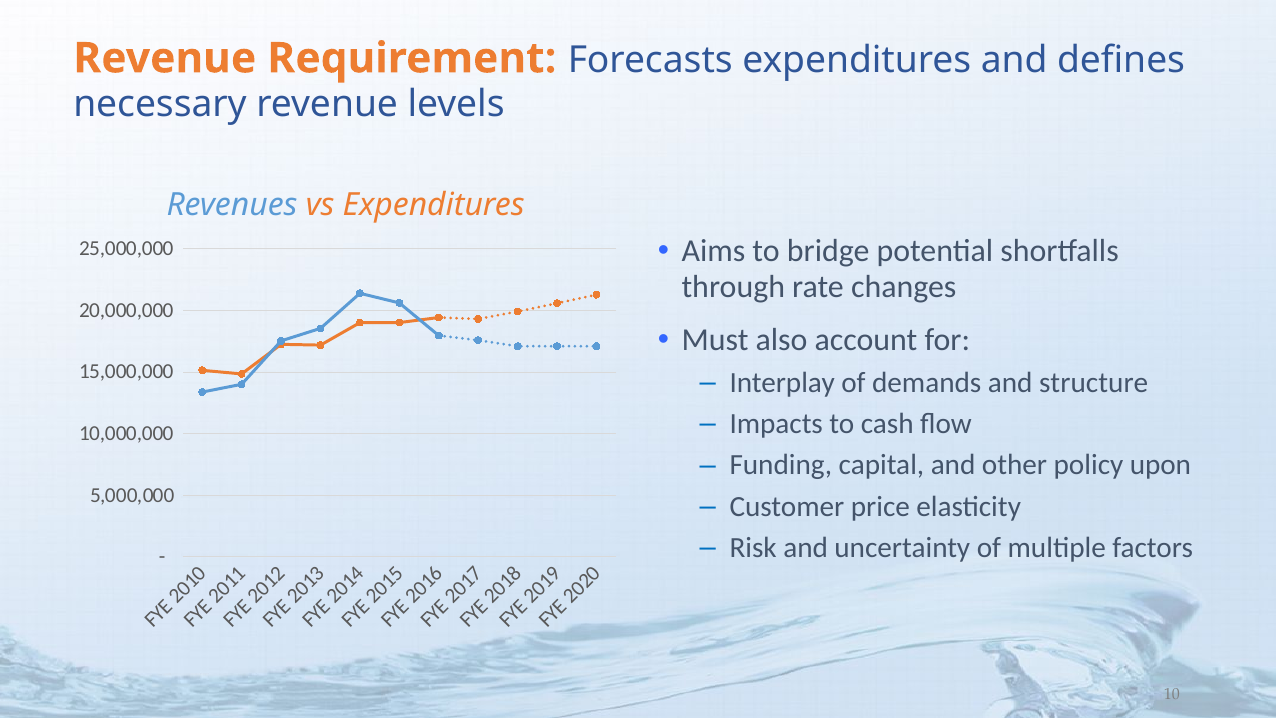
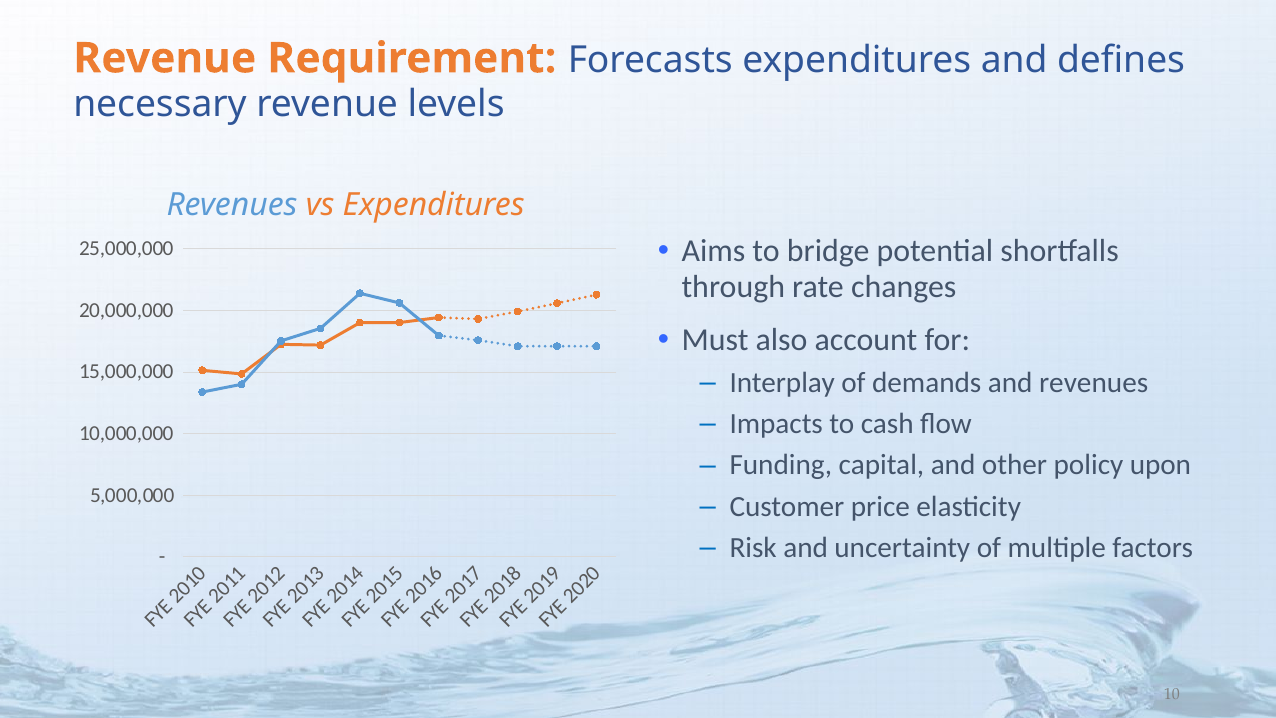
and structure: structure -> revenues
